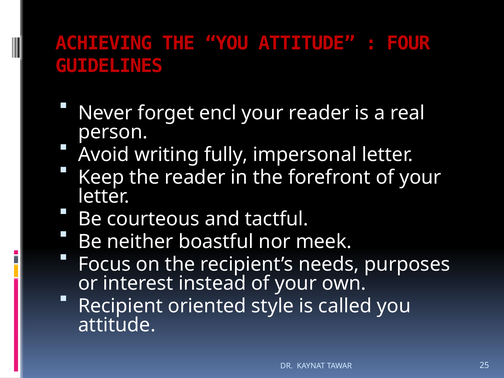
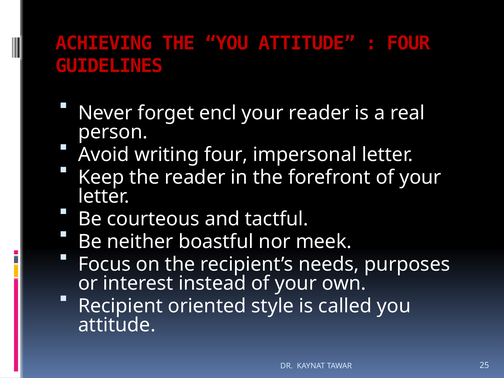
writing fully: fully -> four
